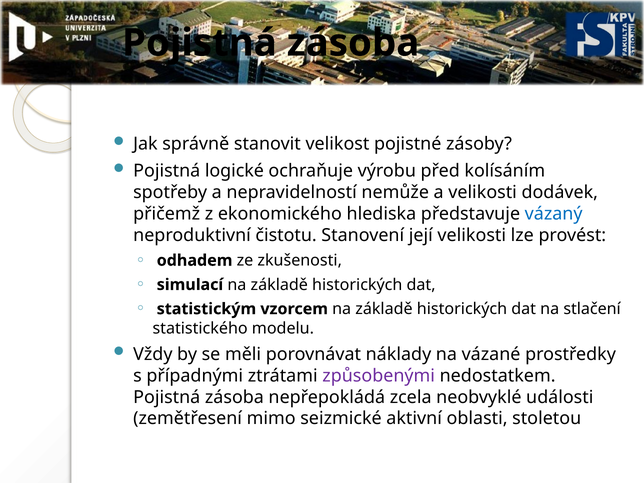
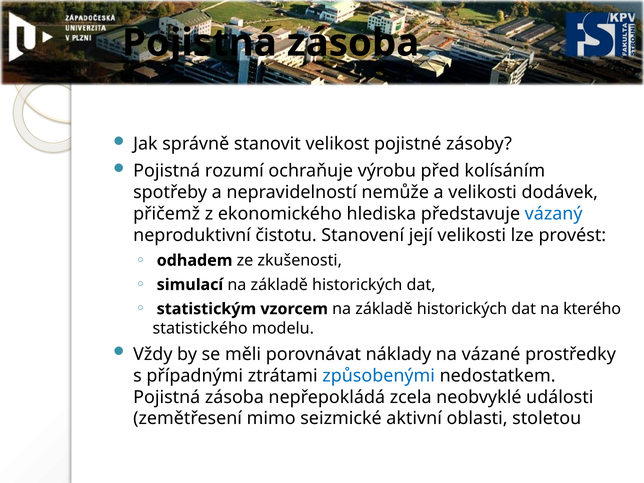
logické: logické -> rozumí
stlačení: stlačení -> kterého
způsobenými colour: purple -> blue
